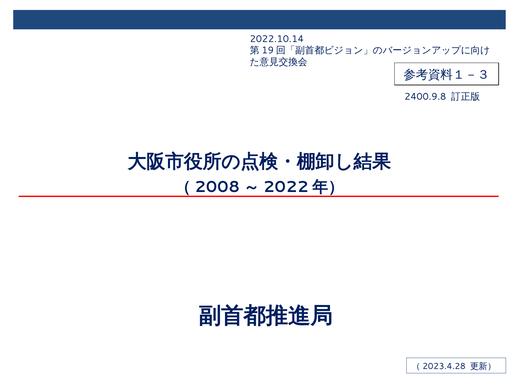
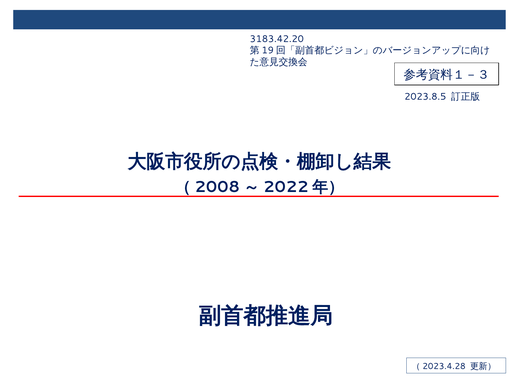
2022.10.14: 2022.10.14 -> 3183.42.20
2400.9.8: 2400.9.8 -> 2023.8.5
